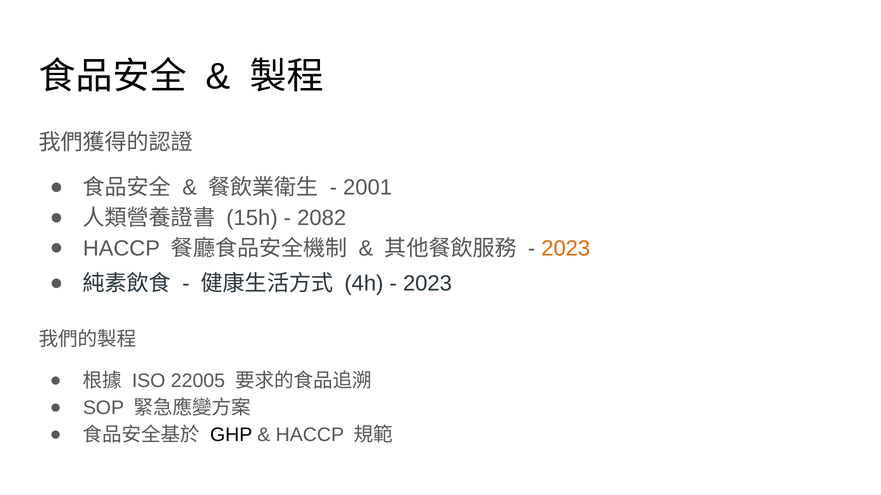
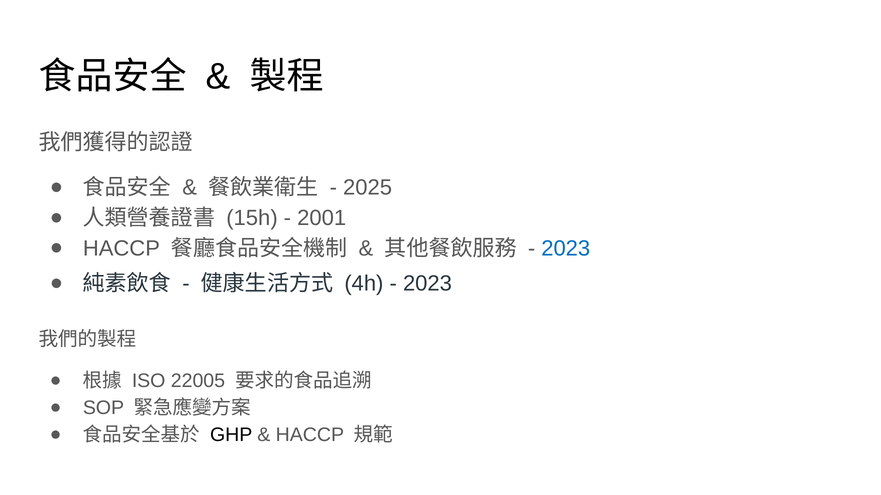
2001: 2001 -> 2025
2082: 2082 -> 2001
2023 at (566, 249) colour: orange -> blue
